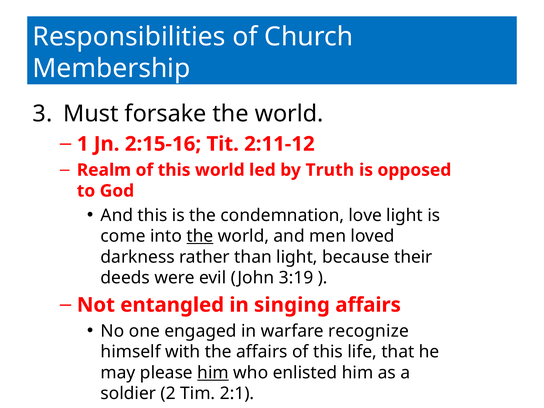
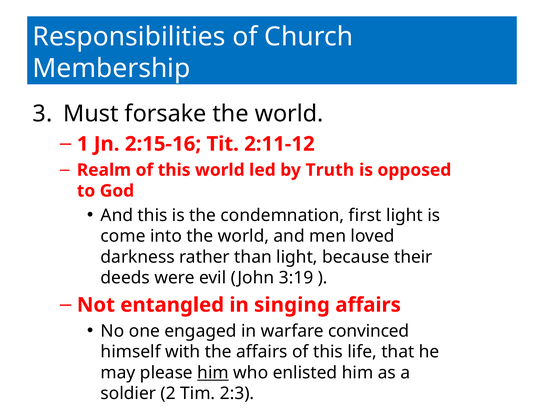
love: love -> first
the at (200, 236) underline: present -> none
recognize: recognize -> convinced
2:1: 2:1 -> 2:3
